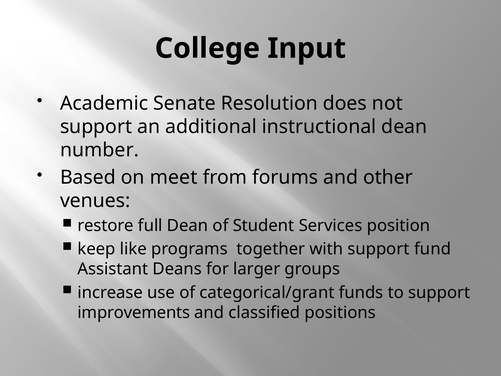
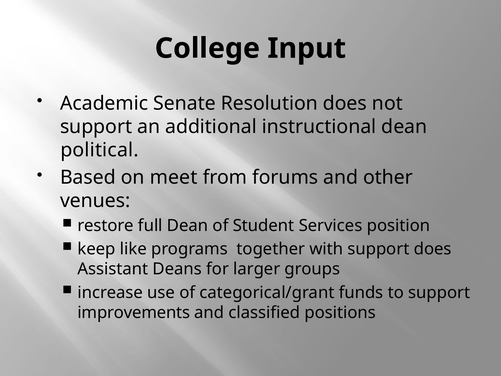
number: number -> political
support fund: fund -> does
